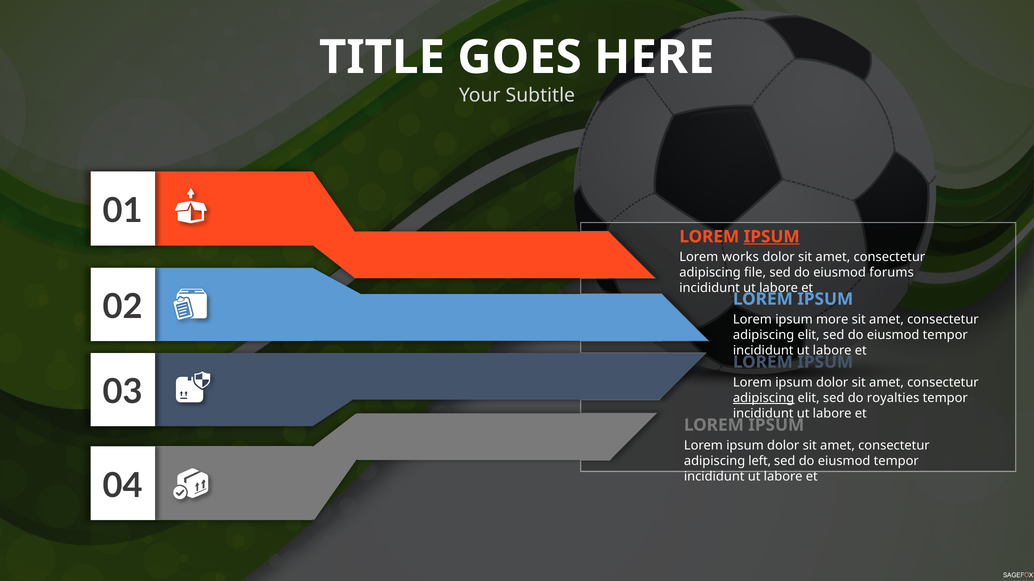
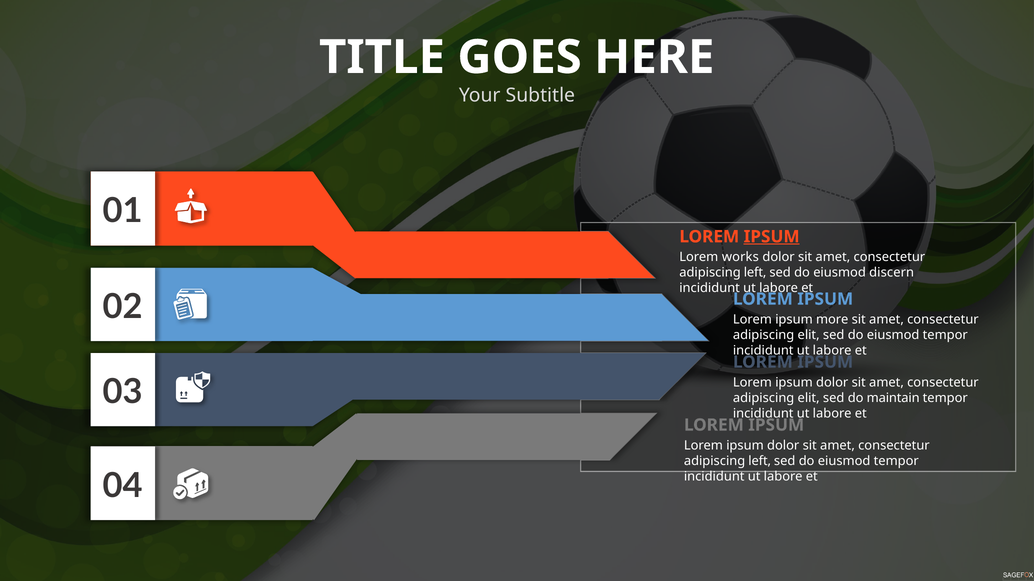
file at (755, 273): file -> left
forums: forums -> discern
adipiscing at (764, 398) underline: present -> none
royalties: royalties -> maintain
